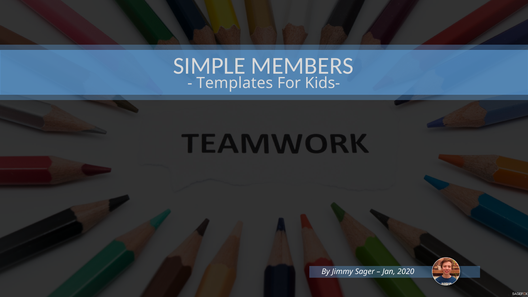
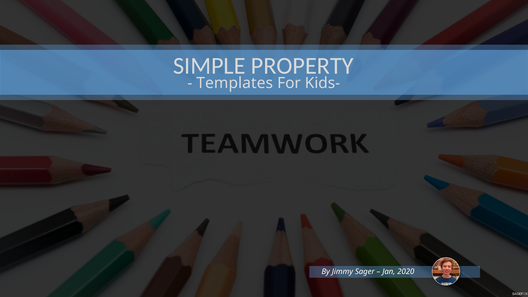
MEMBERS: MEMBERS -> PROPERTY
